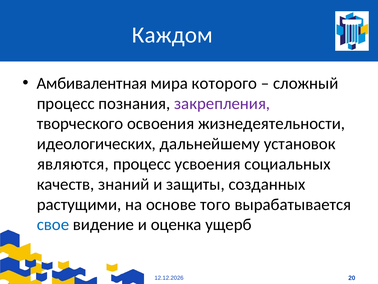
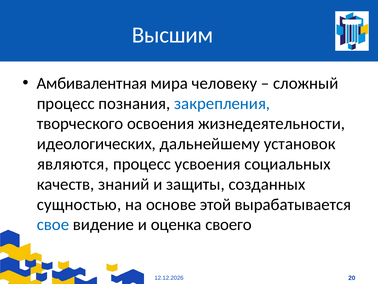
Каждом: Каждом -> Высшим
которого: которого -> человеку
закрепления colour: purple -> blue
растущими: растущими -> сущностью
того: того -> этой
ущерб: ущерб -> своего
